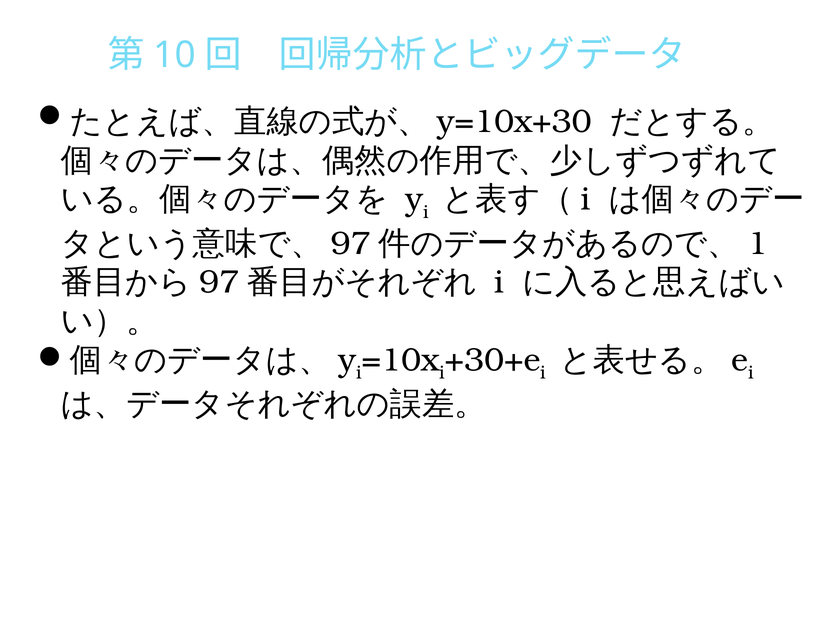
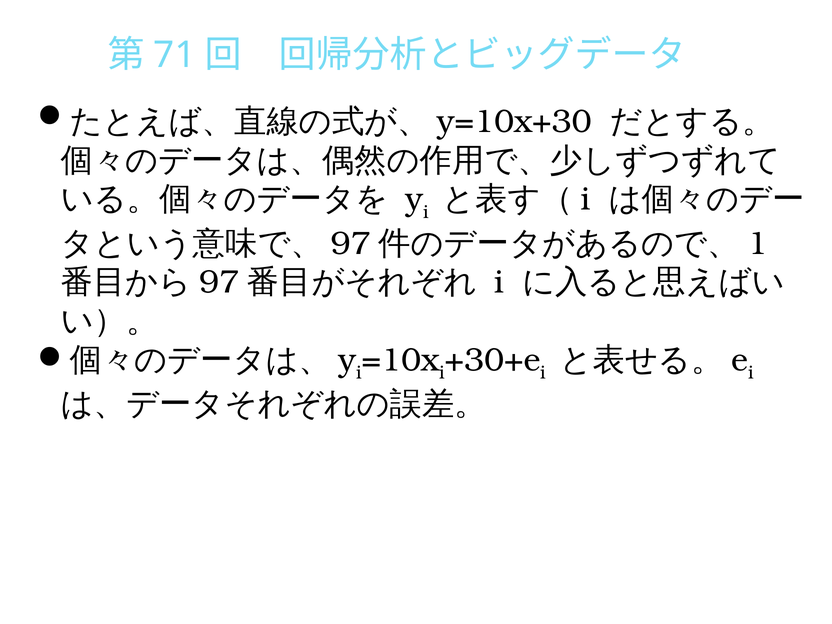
10: 10 -> 71
